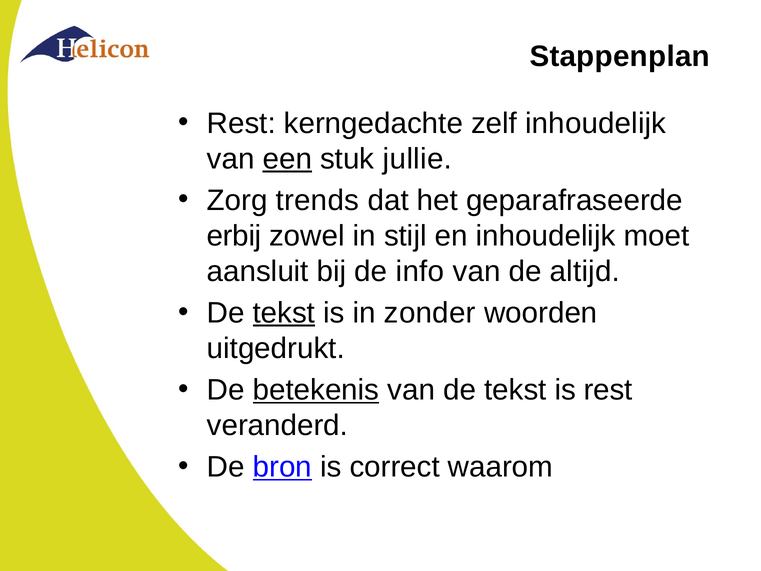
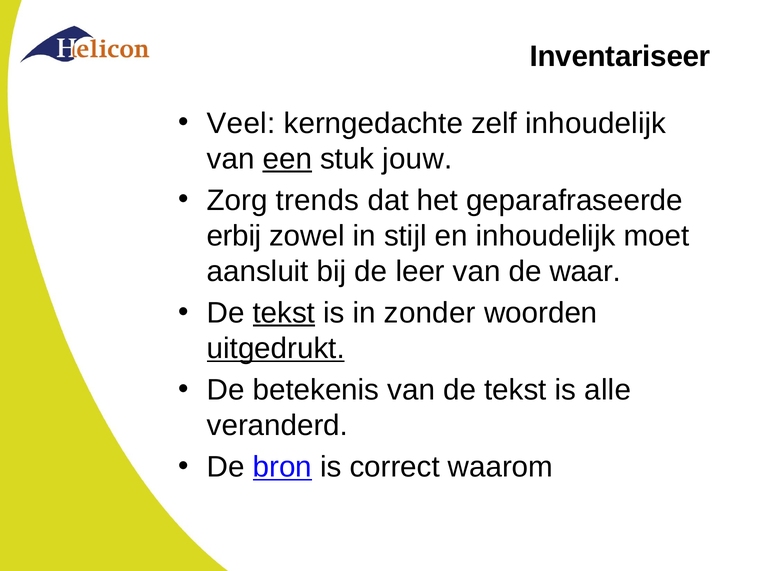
Stappenplan: Stappenplan -> Inventariseer
Rest at (241, 123): Rest -> Veel
jullie: jullie -> jouw
info: info -> leer
altijd: altijd -> waar
uitgedrukt underline: none -> present
betekenis underline: present -> none
is rest: rest -> alle
